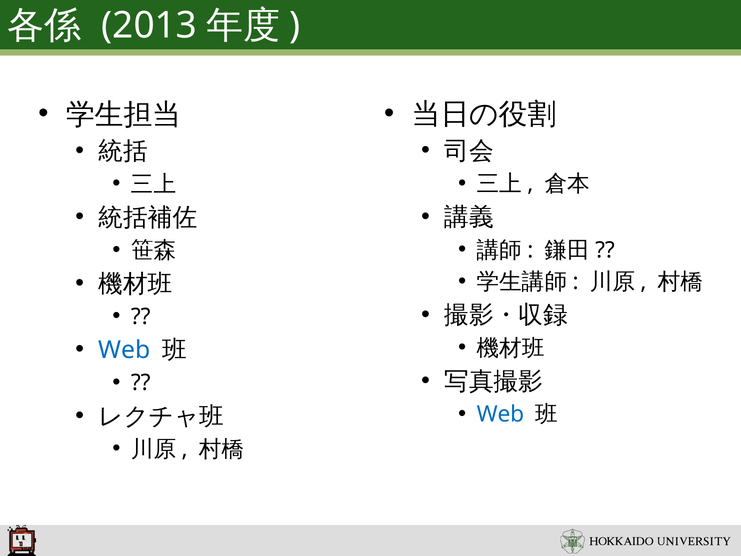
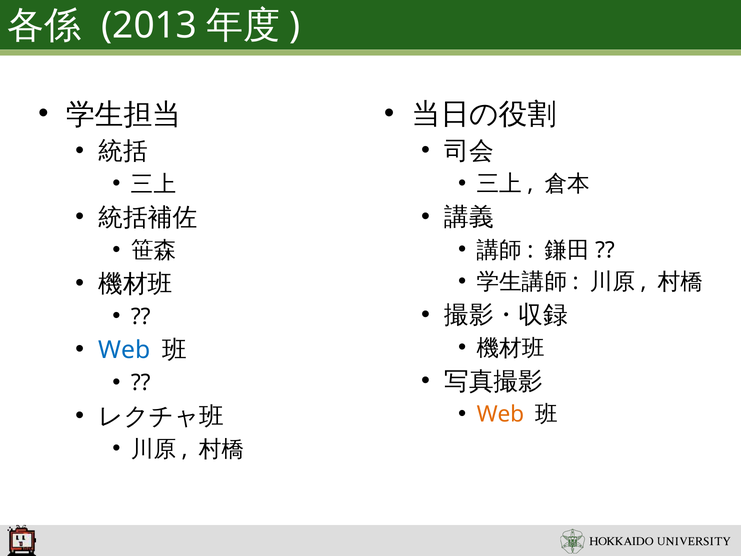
Web at (500, 414) colour: blue -> orange
